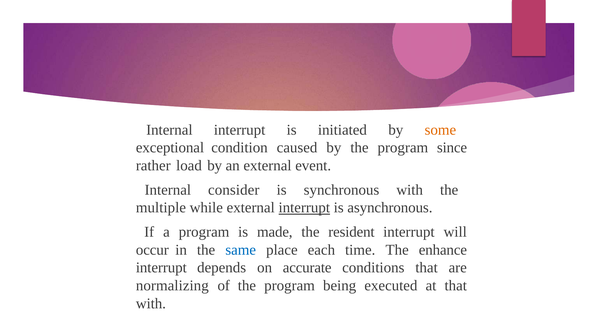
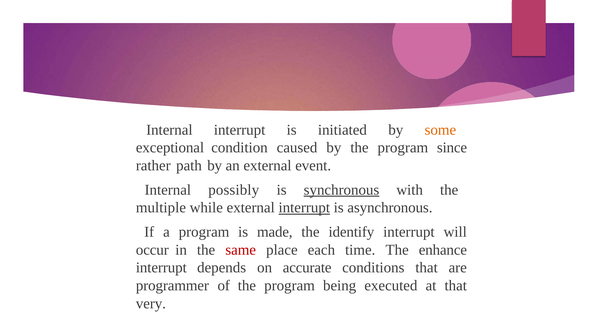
load: load -> path
consider: consider -> possibly
synchronous underline: none -> present
resident: resident -> identify
same colour: blue -> red
normalizing: normalizing -> programmer
with at (151, 304): with -> very
